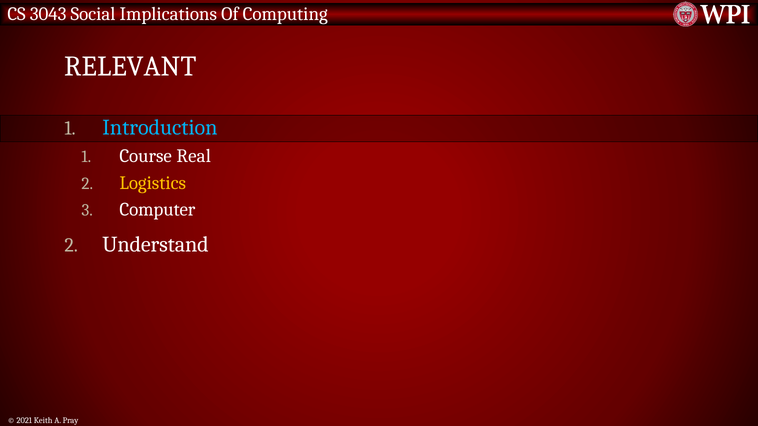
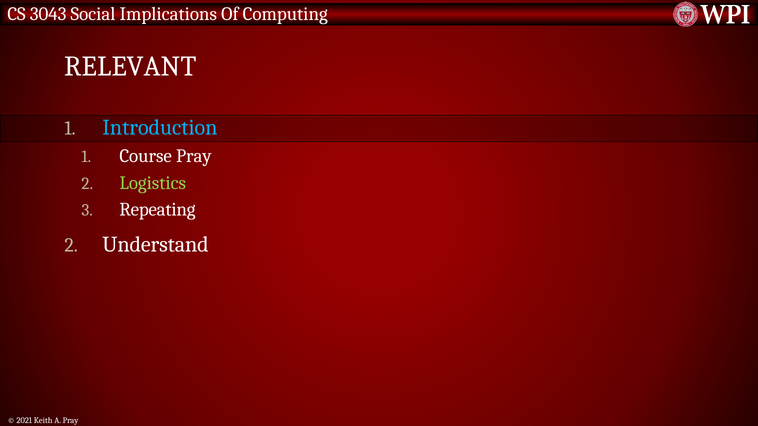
Course Real: Real -> Pray
Logistics colour: yellow -> light green
Computer: Computer -> Repeating
